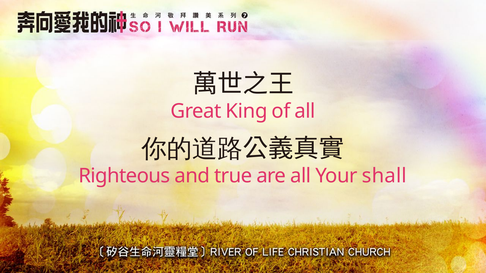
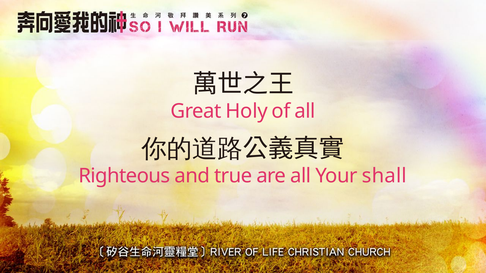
King: King -> Holy
